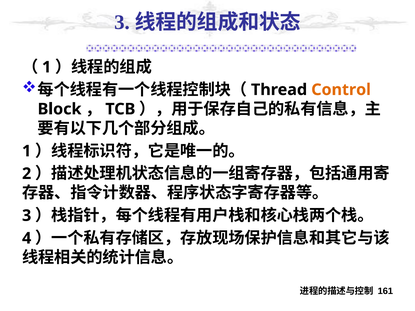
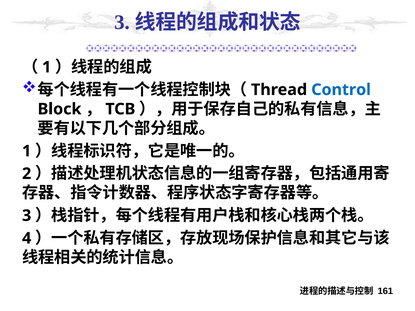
Control colour: orange -> blue
